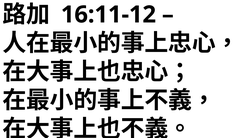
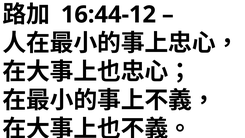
16:11-12: 16:11-12 -> 16:44-12
